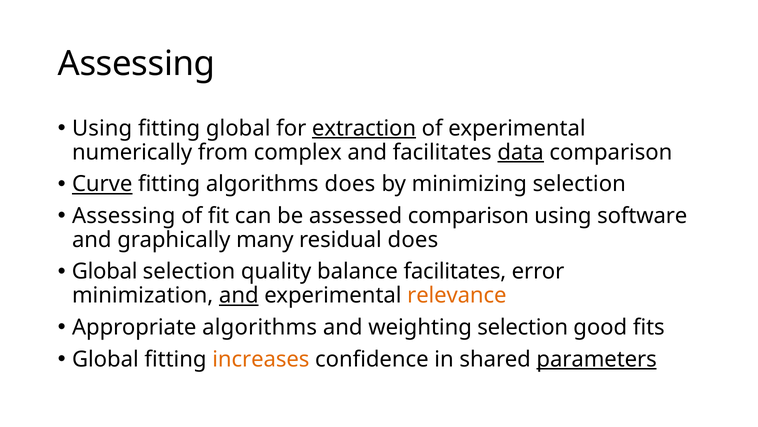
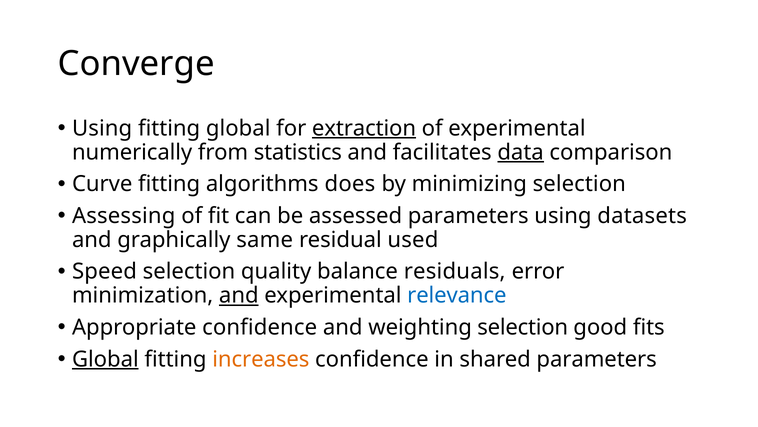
Assessing at (136, 64): Assessing -> Converge
complex: complex -> statistics
Curve underline: present -> none
assessed comparison: comparison -> parameters
software: software -> datasets
many: many -> same
residual does: does -> used
Global at (105, 271): Global -> Speed
balance facilitates: facilitates -> residuals
relevance colour: orange -> blue
Appropriate algorithms: algorithms -> confidence
Global at (105, 359) underline: none -> present
parameters at (597, 359) underline: present -> none
